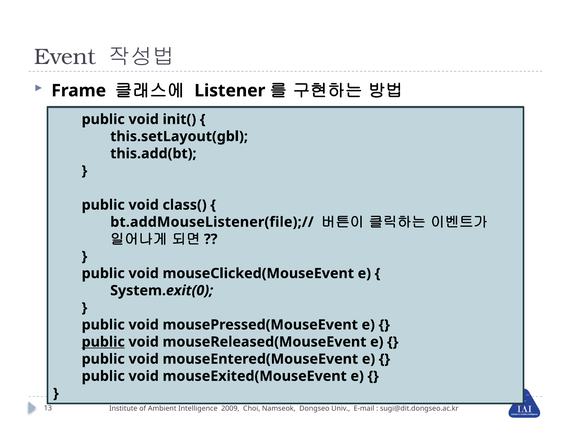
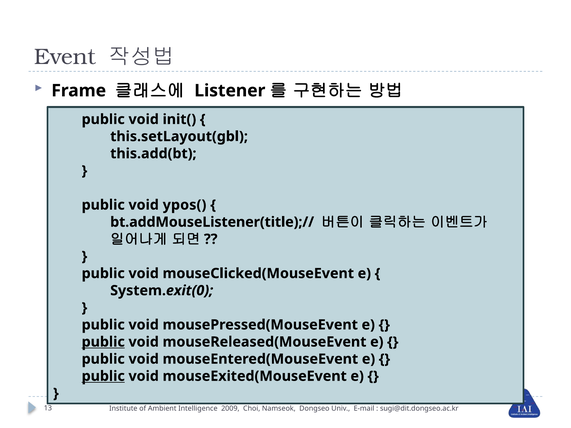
class(: class( -> ypos(
bt.addMouseListener(file);//: bt.addMouseListener(file);// -> bt.addMouseListener(title);//
public at (103, 376) underline: none -> present
